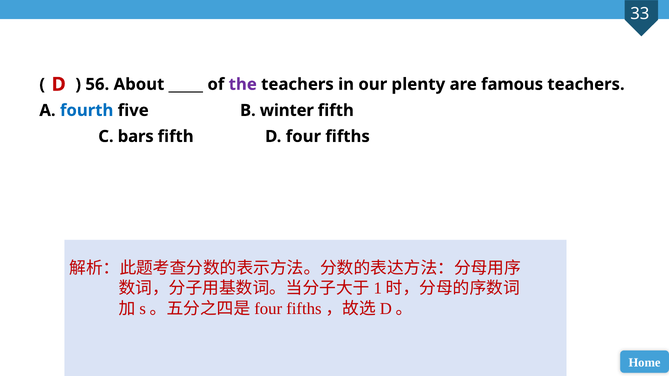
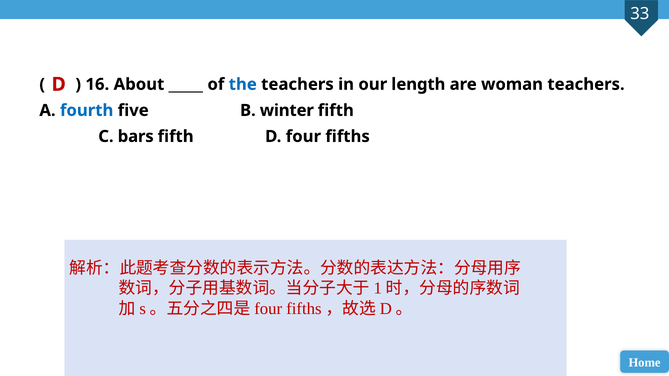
56: 56 -> 16
the colour: purple -> blue
plenty: plenty -> length
famous: famous -> woman
